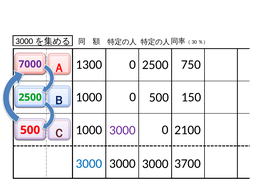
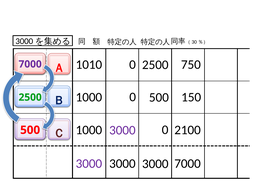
1300: 1300 -> 1010
3000 at (89, 163) colour: blue -> purple
3700 at (188, 163): 3700 -> 7000
